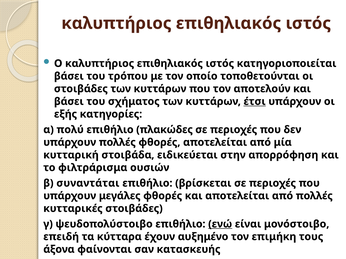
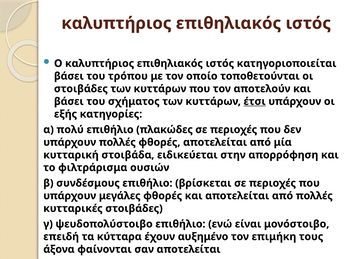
συναντάται: συναντάται -> συνδέσμους
ενώ underline: present -> none
σαν κατασκευής: κατασκευής -> αποτελείται
